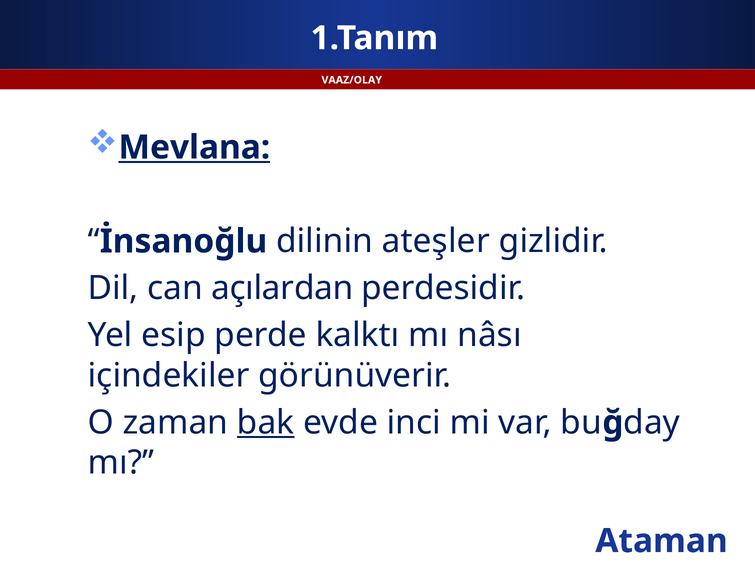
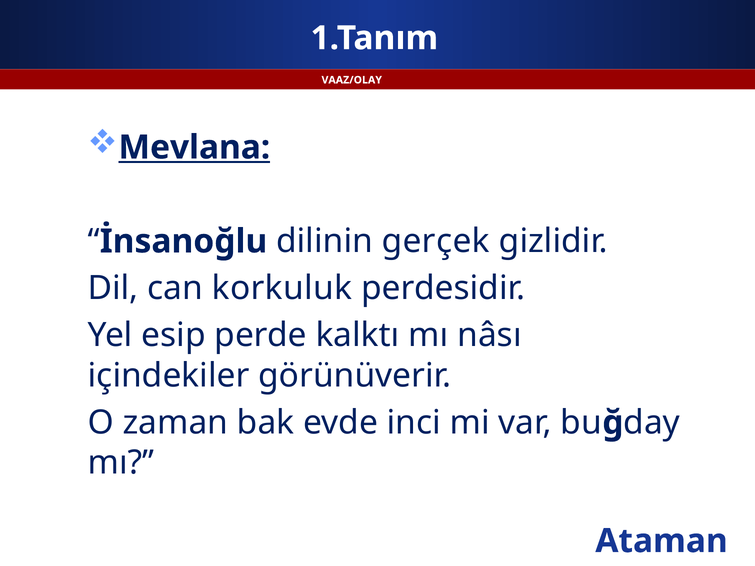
ateşler: ateşler -> gerçek
açılardan: açılardan -> korkuluk
bak underline: present -> none
